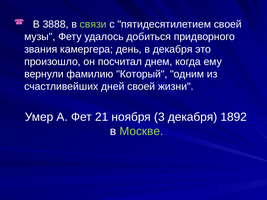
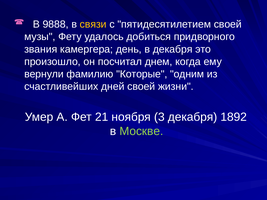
3888: 3888 -> 9888
связи colour: light green -> yellow
Который: Который -> Которые
